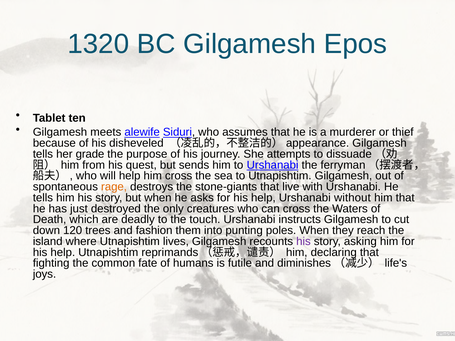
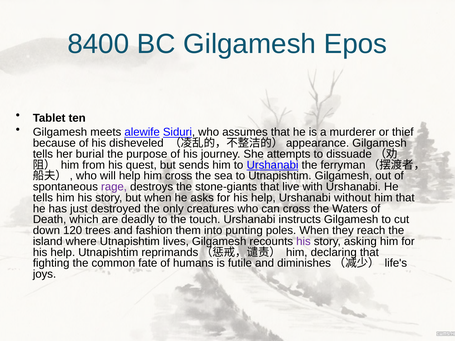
1320: 1320 -> 8400
grade: grade -> burial
rage colour: orange -> purple
